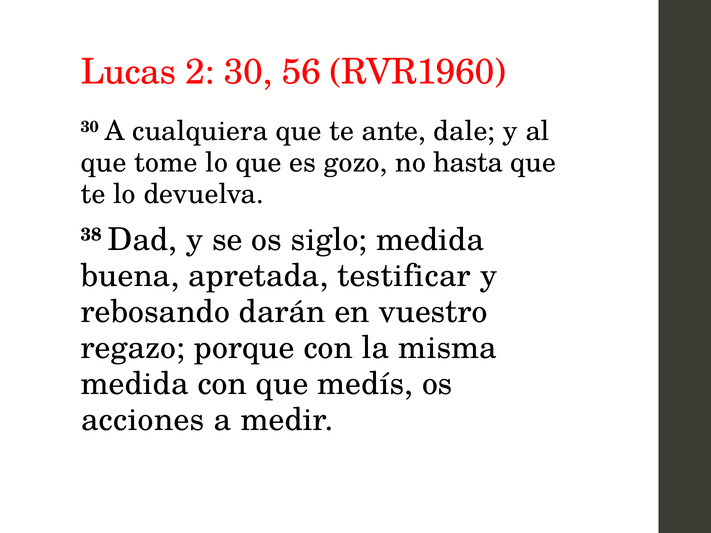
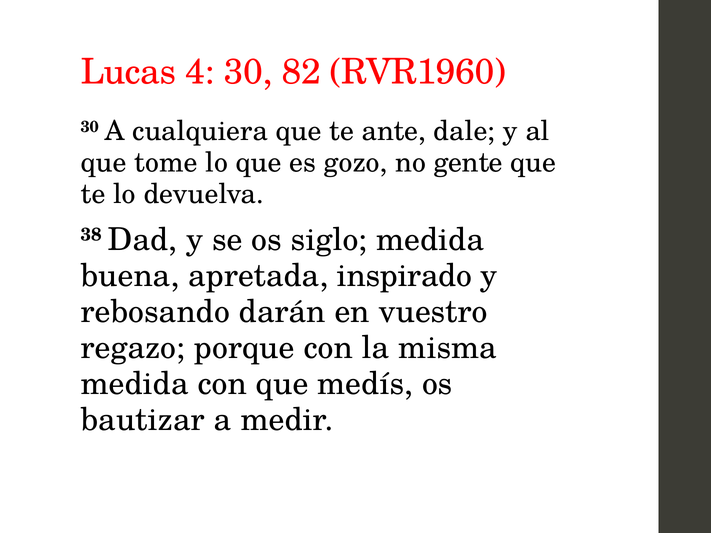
2: 2 -> 4
56: 56 -> 82
hasta: hasta -> gente
testificar: testificar -> inspirado
acciones: acciones -> bautizar
